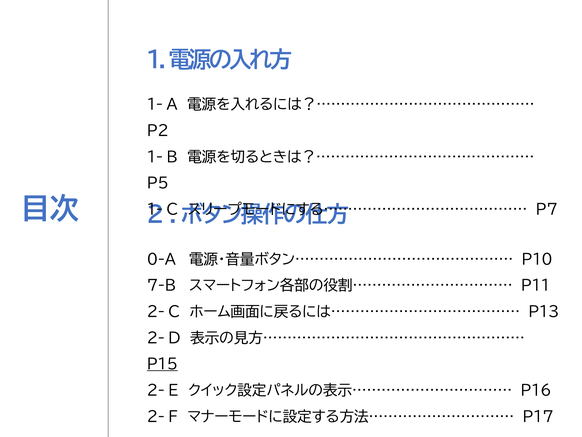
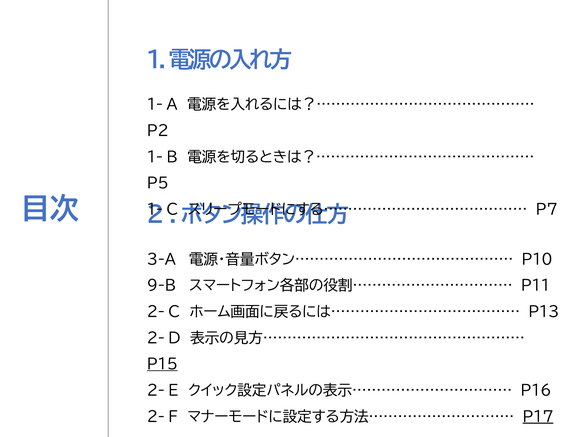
0-A: 0-A -> 3-A
7-B: 7-B -> 9-B
P17 underline: none -> present
